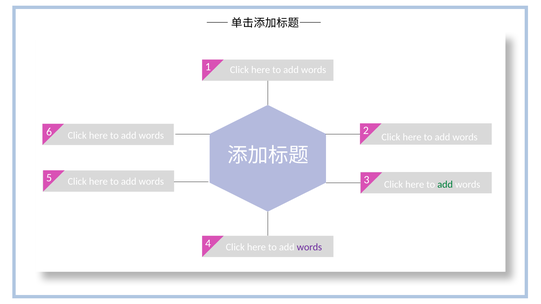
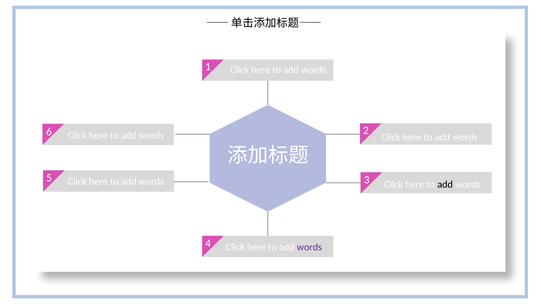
add at (445, 185) colour: green -> black
